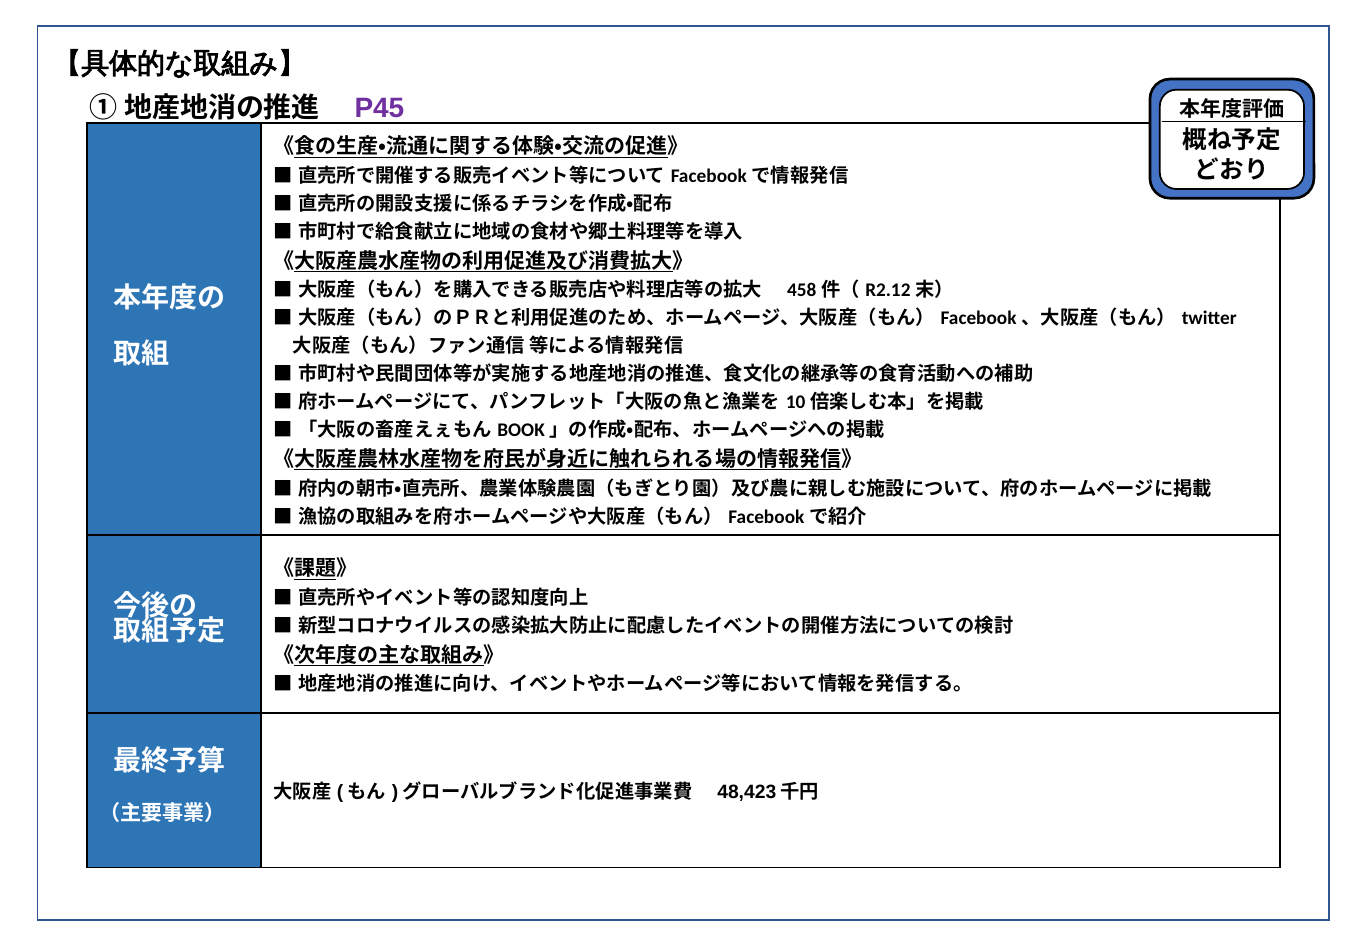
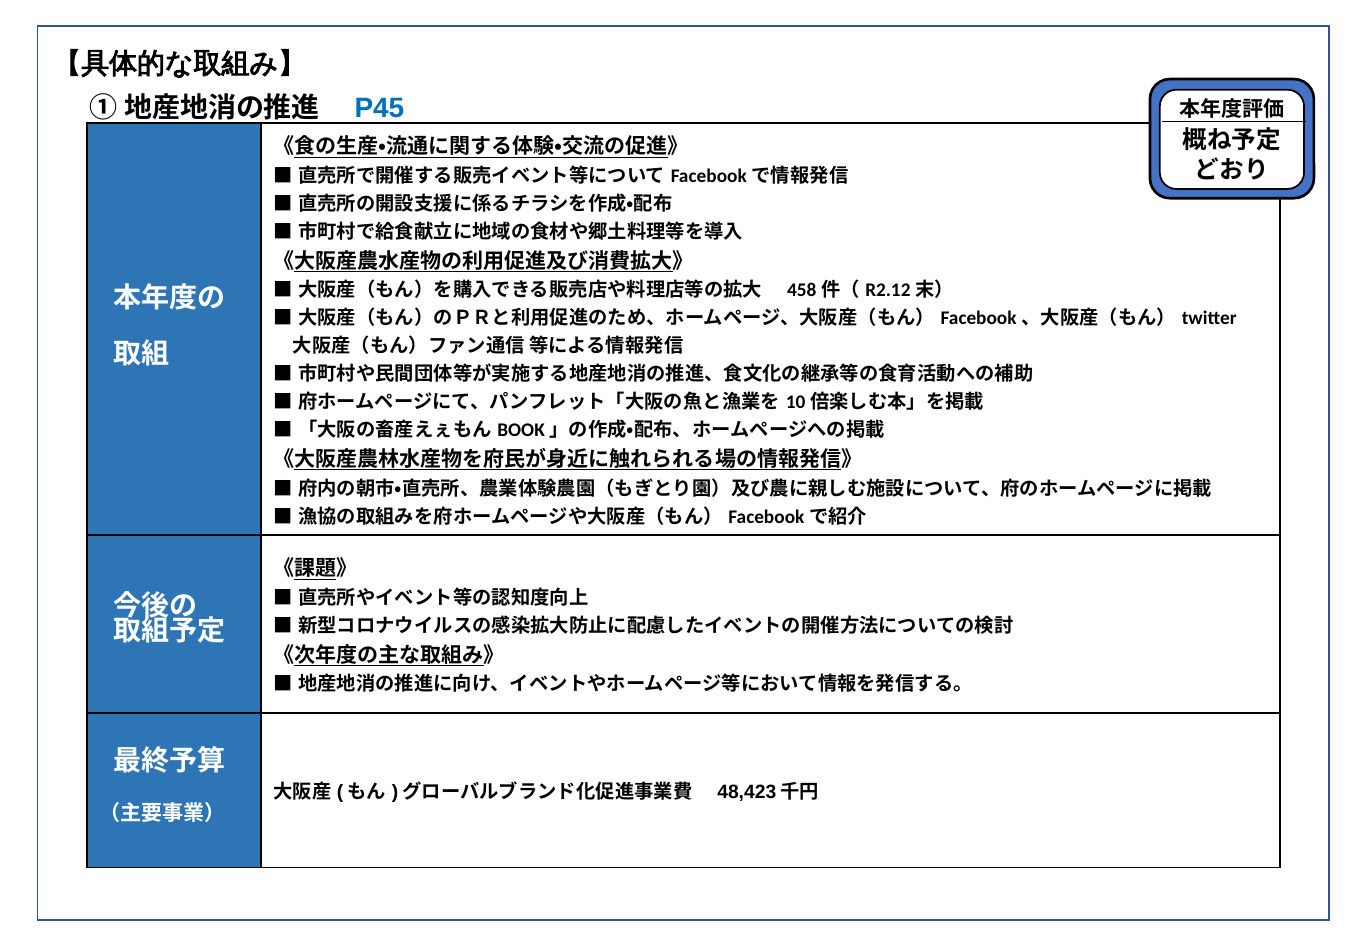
P45 colour: purple -> blue
